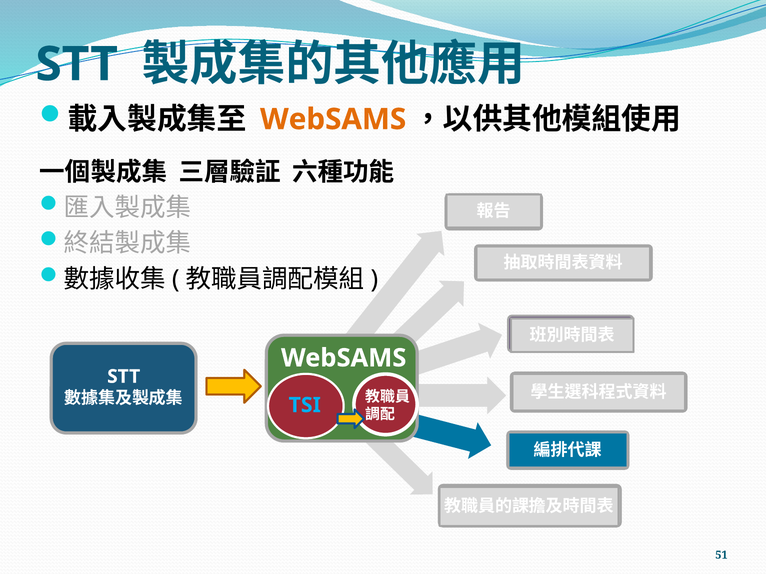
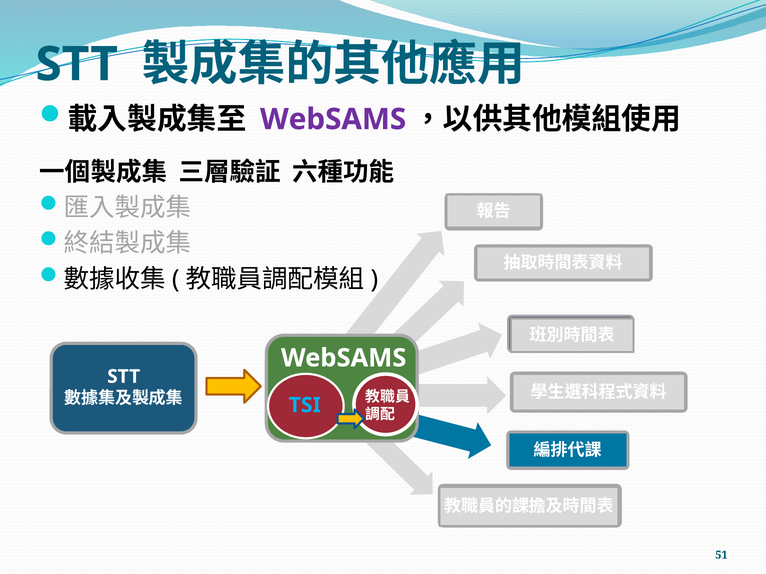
WebSAMS at (333, 119) colour: orange -> purple
